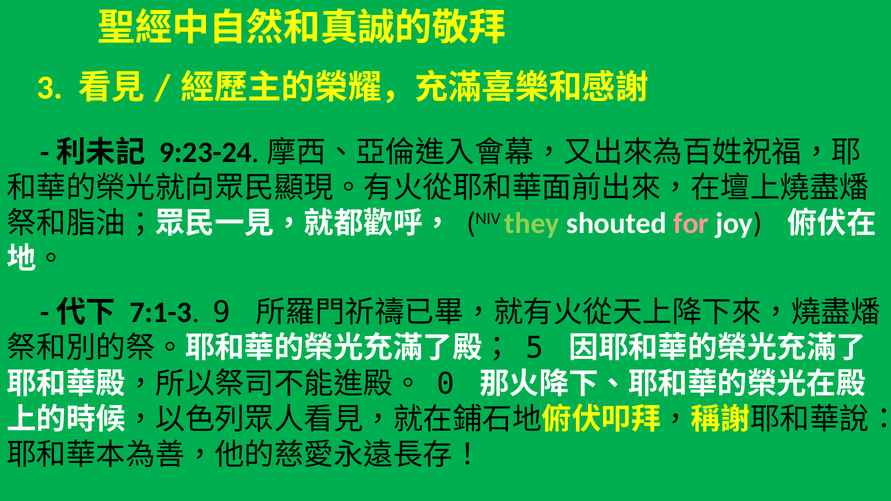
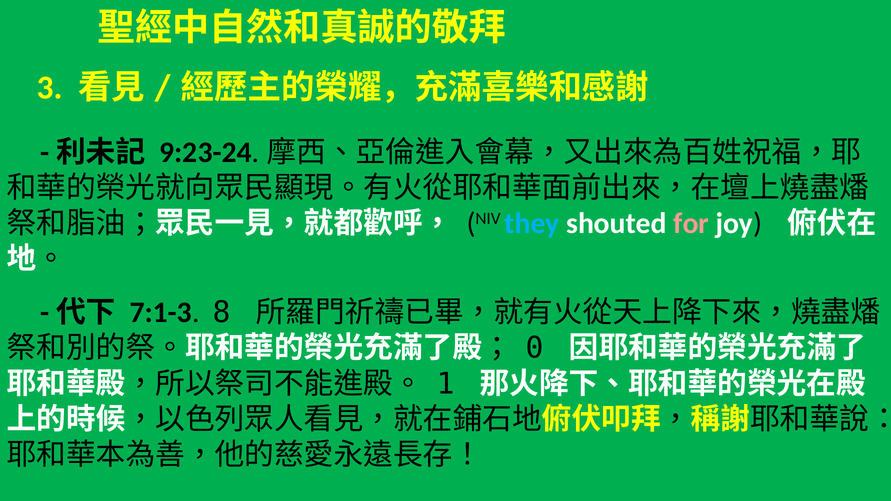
they colour: light green -> light blue
9: 9 -> 8
5: 5 -> 0
0: 0 -> 1
